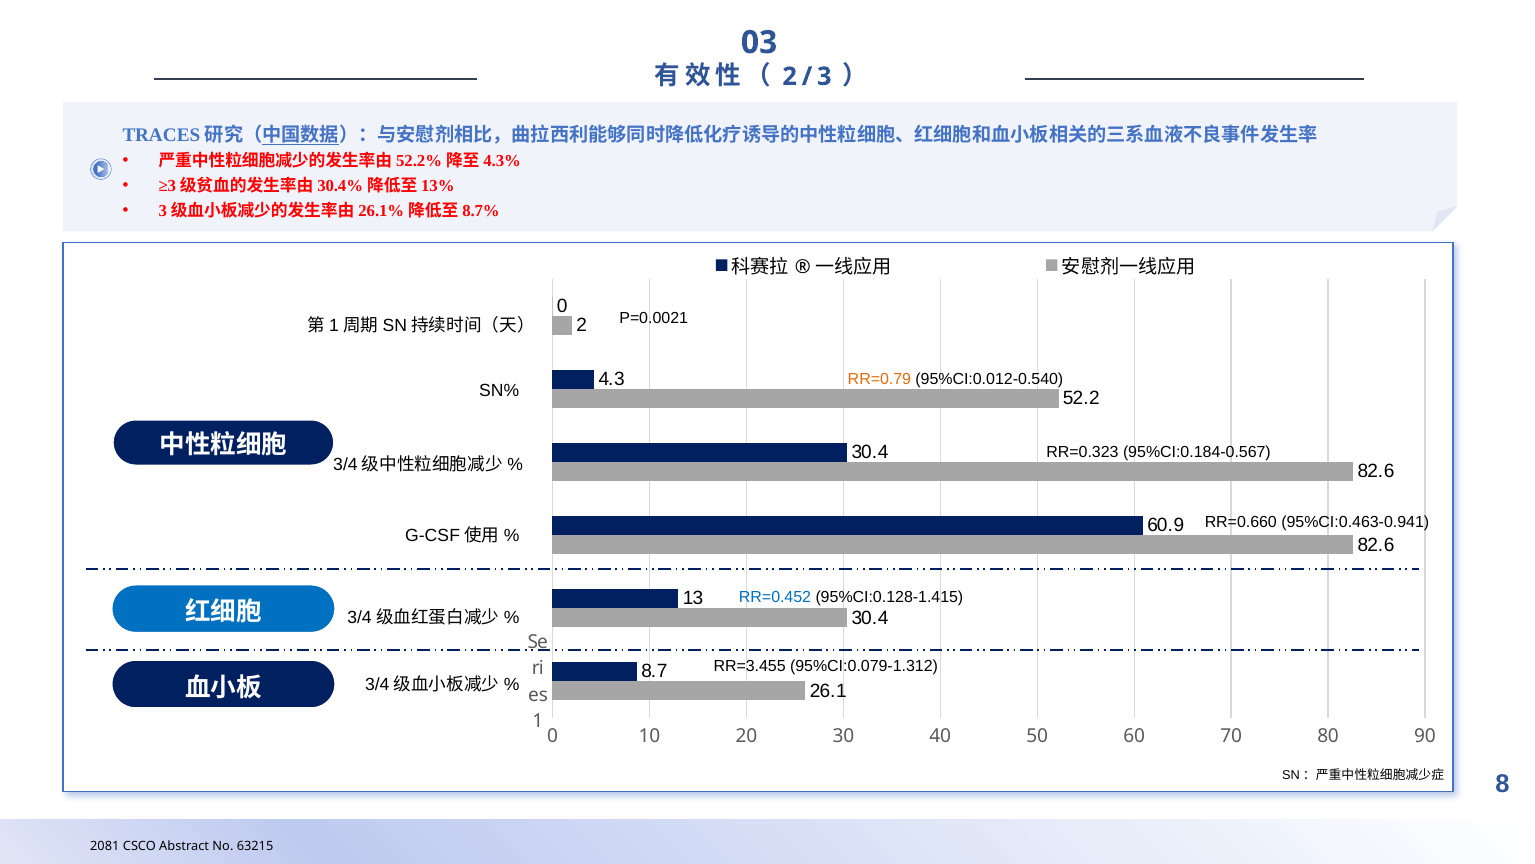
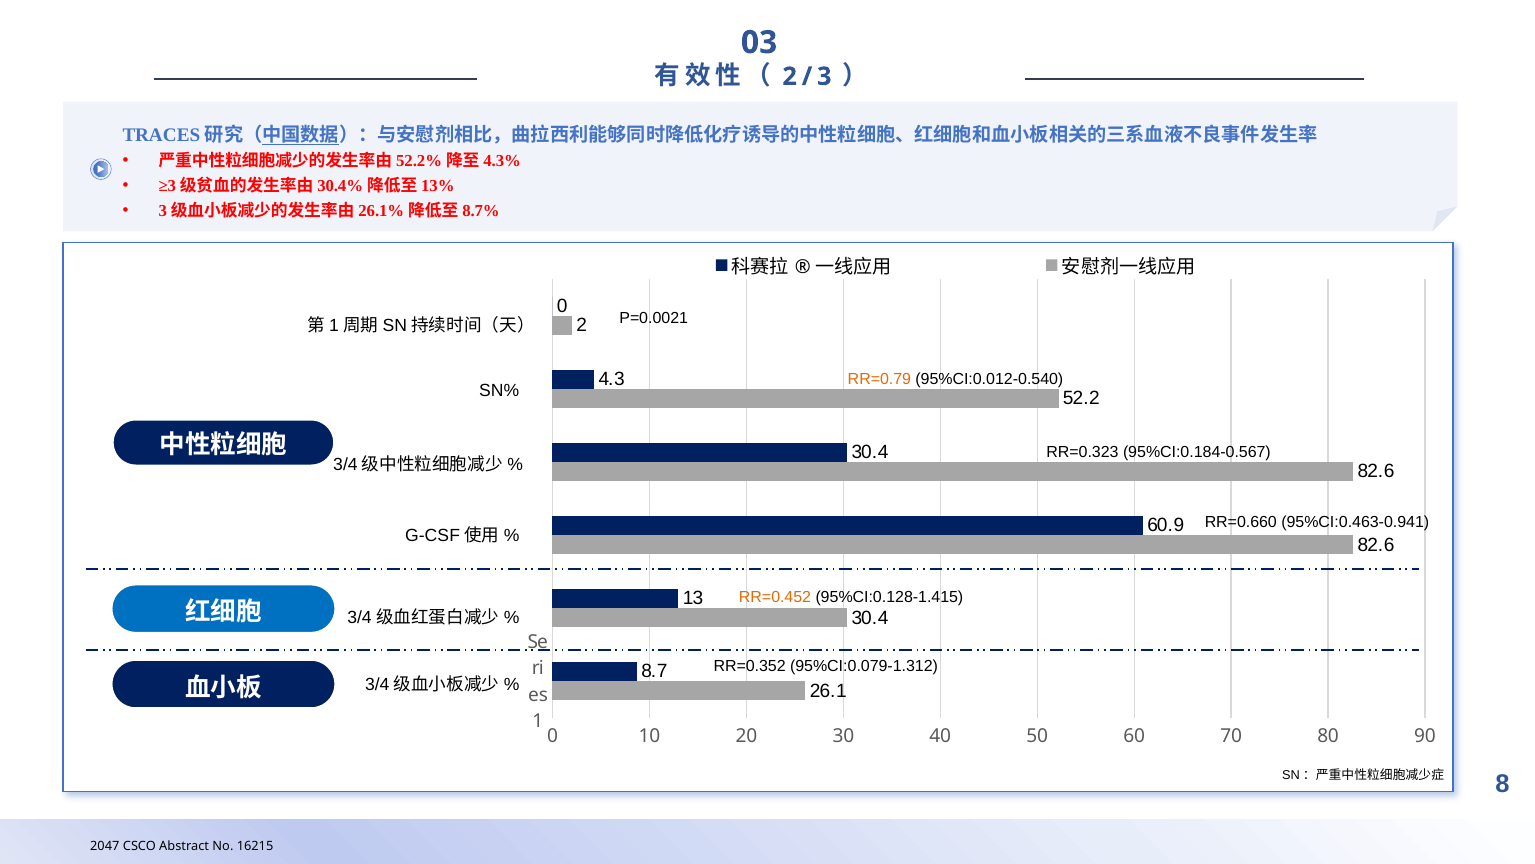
RR=0.452 colour: blue -> orange
RR=3.455: RR=3.455 -> RR=0.352
2081: 2081 -> 2047
63215: 63215 -> 16215
